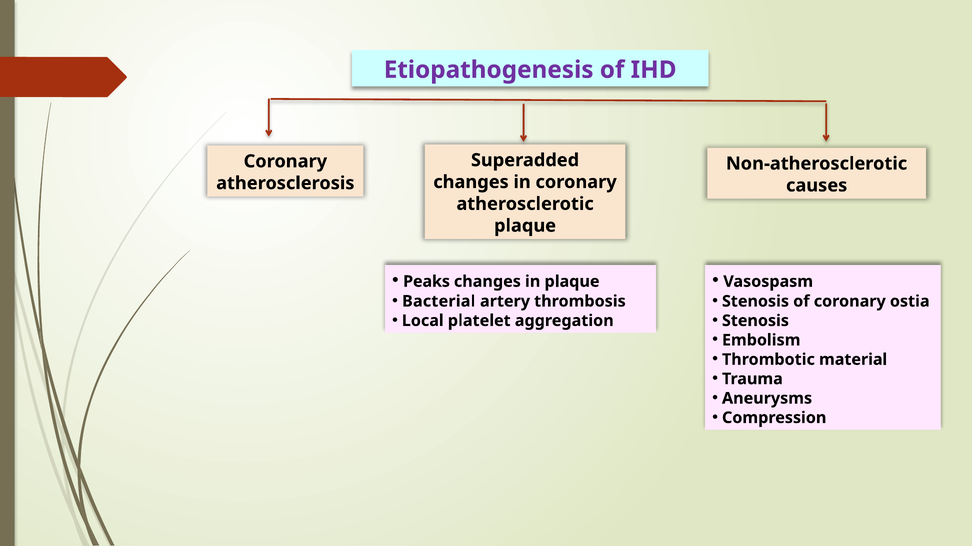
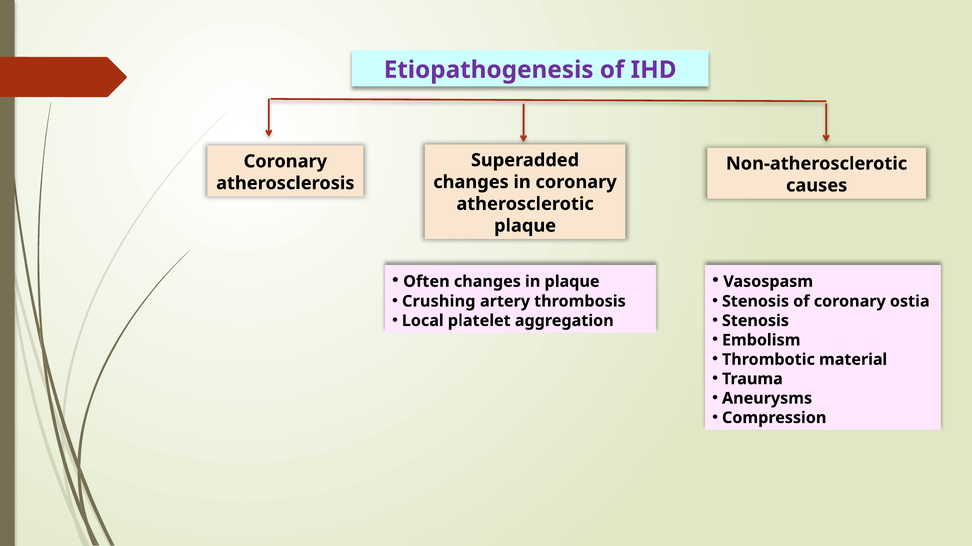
Peaks: Peaks -> Often
Bacterial: Bacterial -> Crushing
